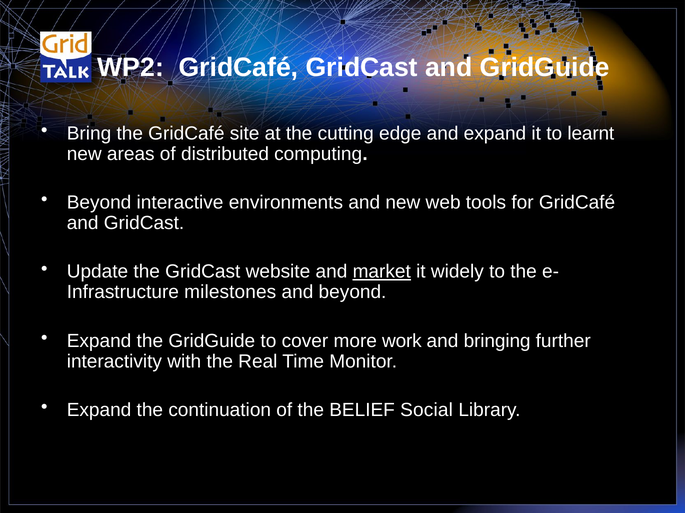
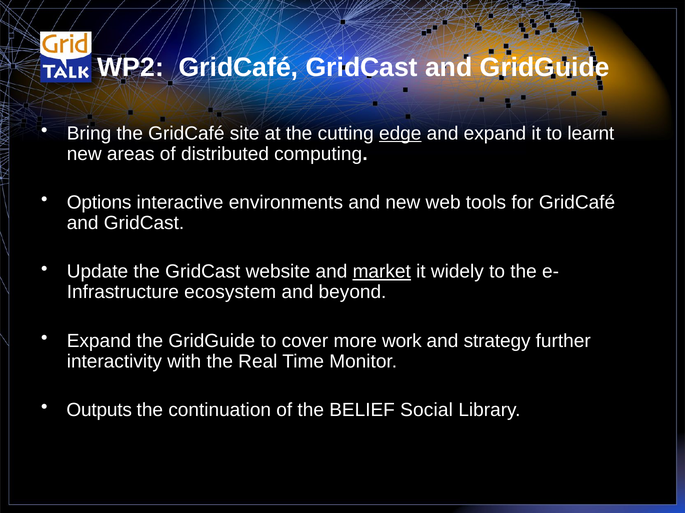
edge underline: none -> present
Beyond at (99, 203): Beyond -> Options
milestones: milestones -> ecosystem
bringing: bringing -> strategy
Expand at (99, 410): Expand -> Outputs
